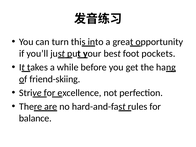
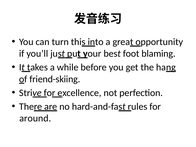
pockets: pockets -> blaming
balance: balance -> around
